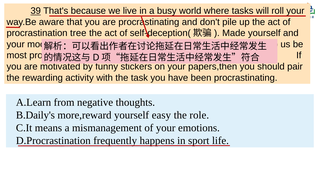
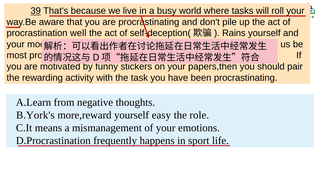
tree: tree -> well
Made: Made -> Rains
B.Daily's: B.Daily's -> B.York's
